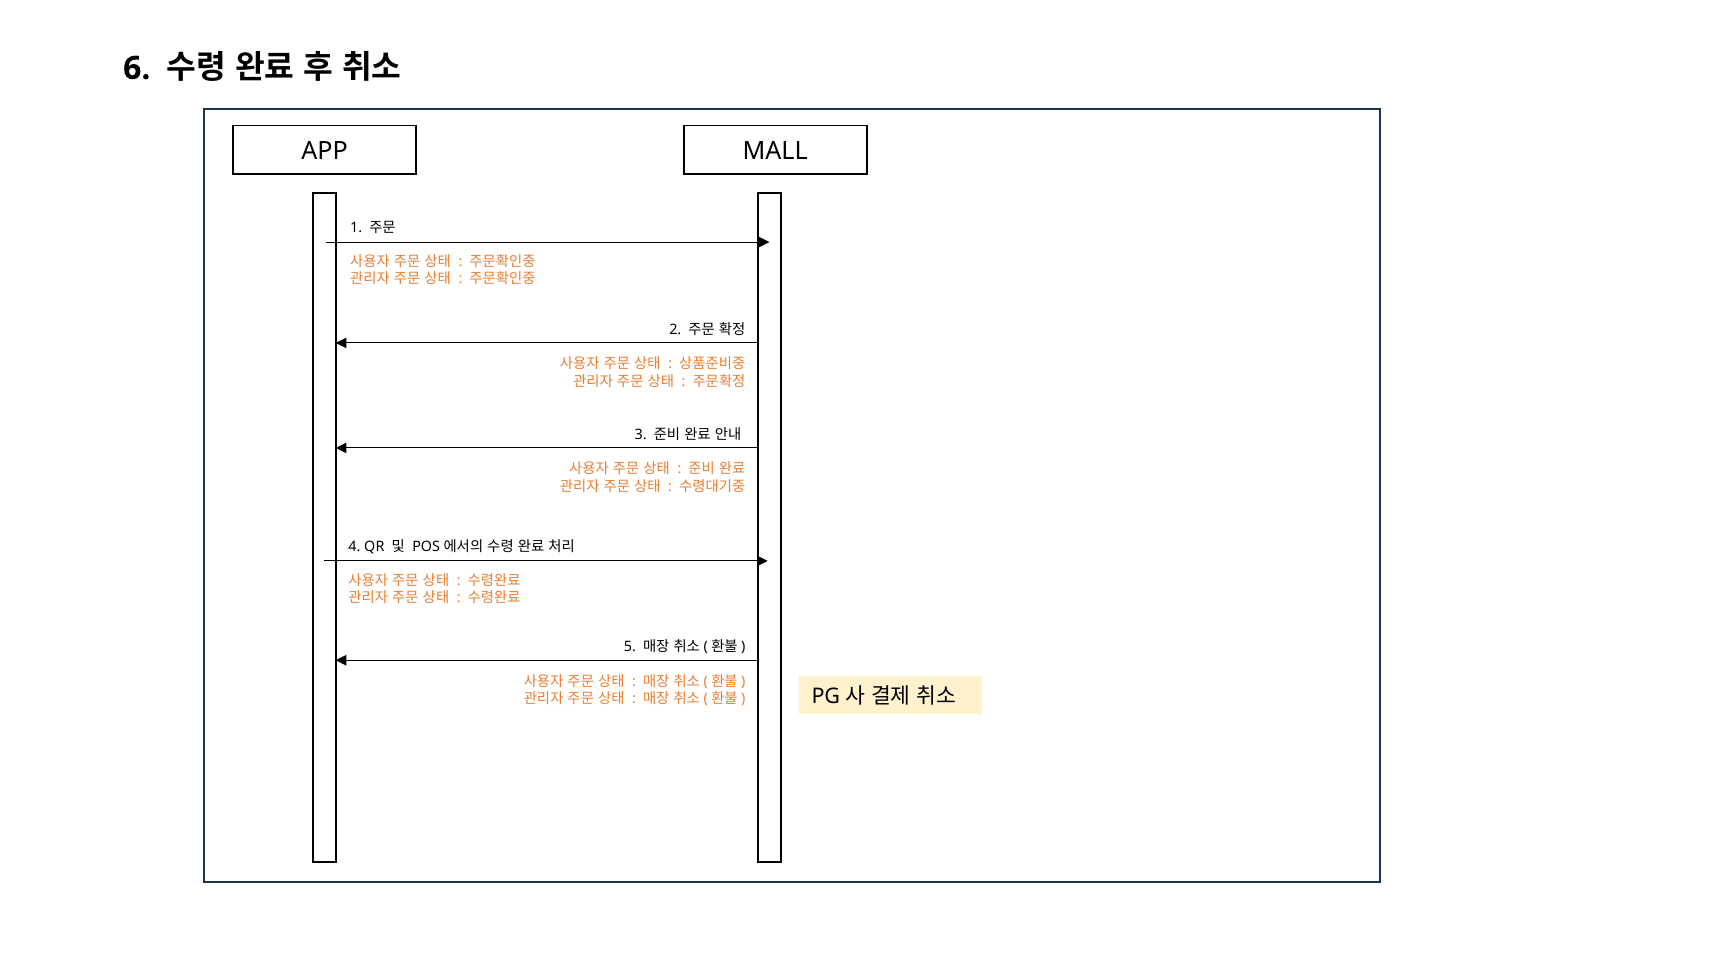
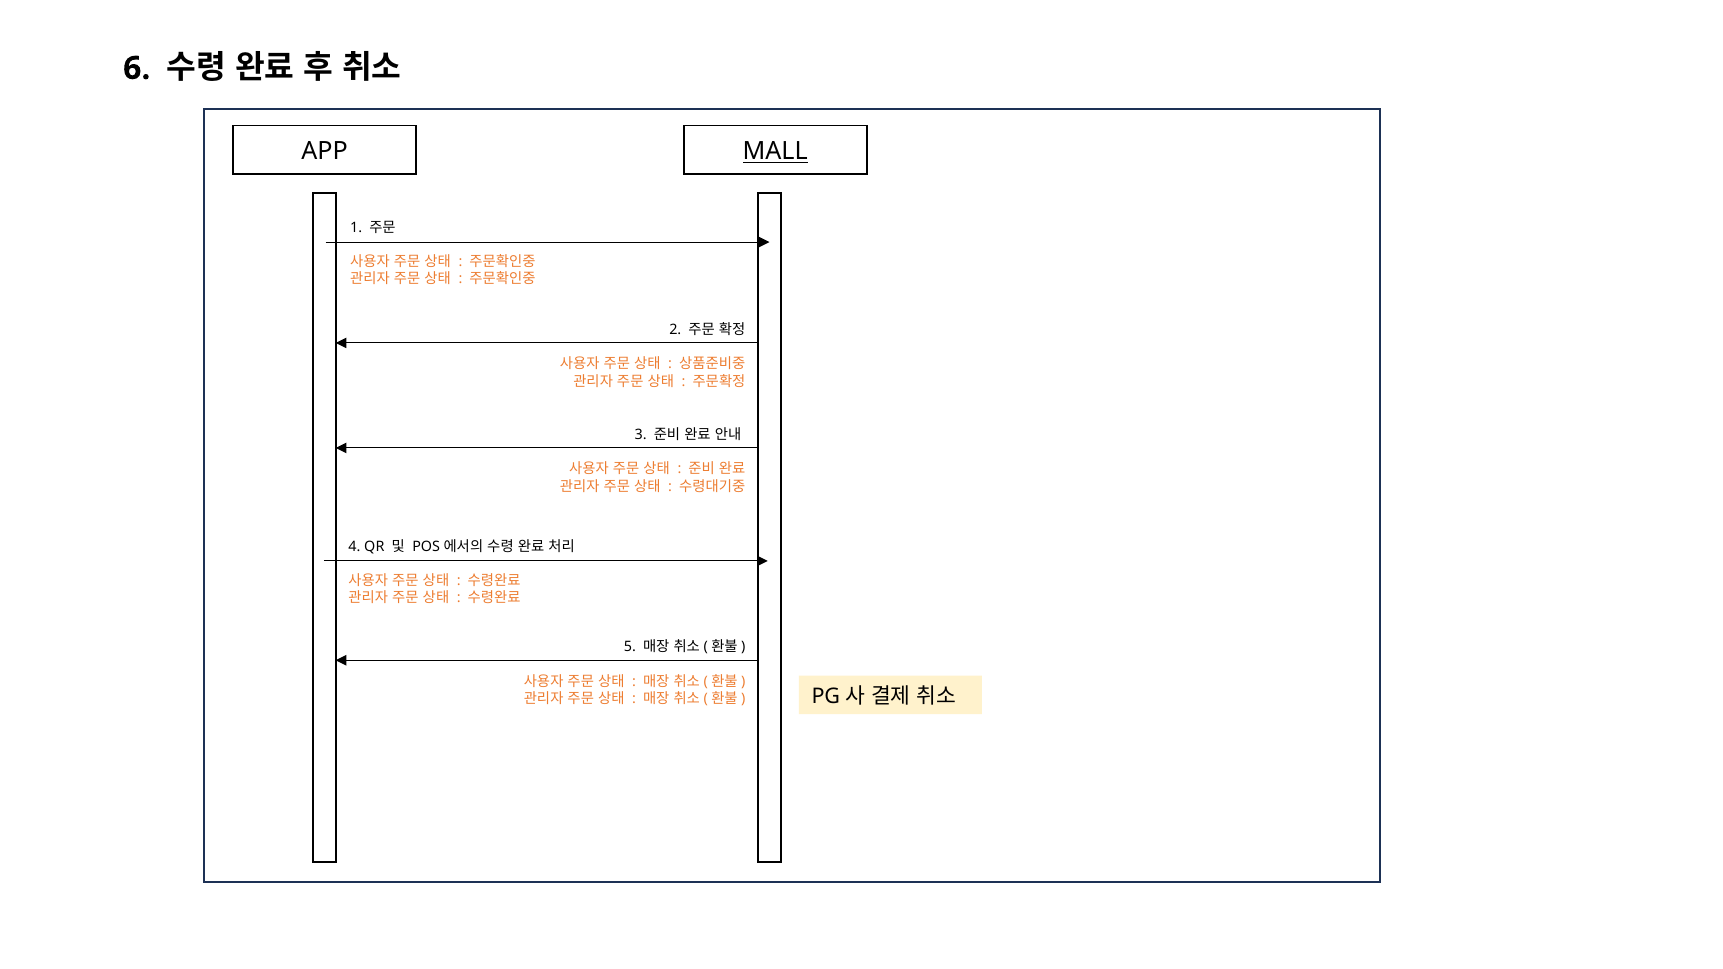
MALL underline: none -> present
